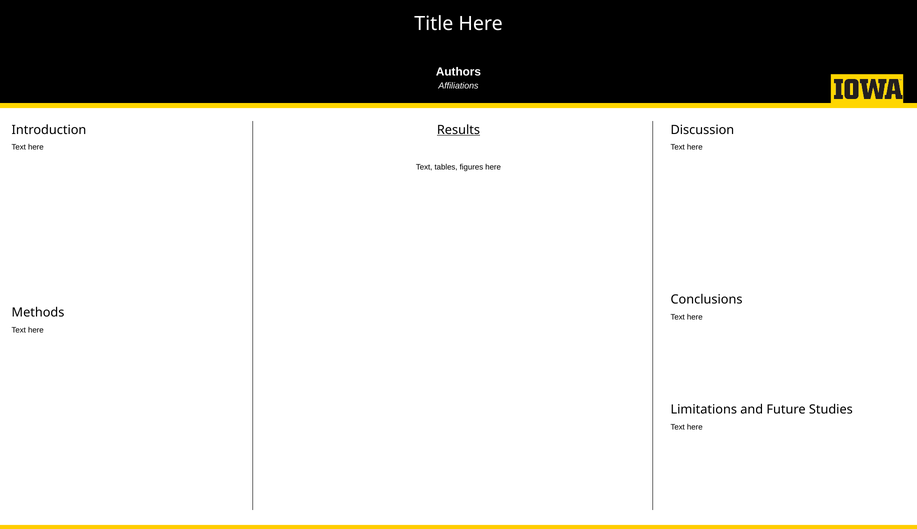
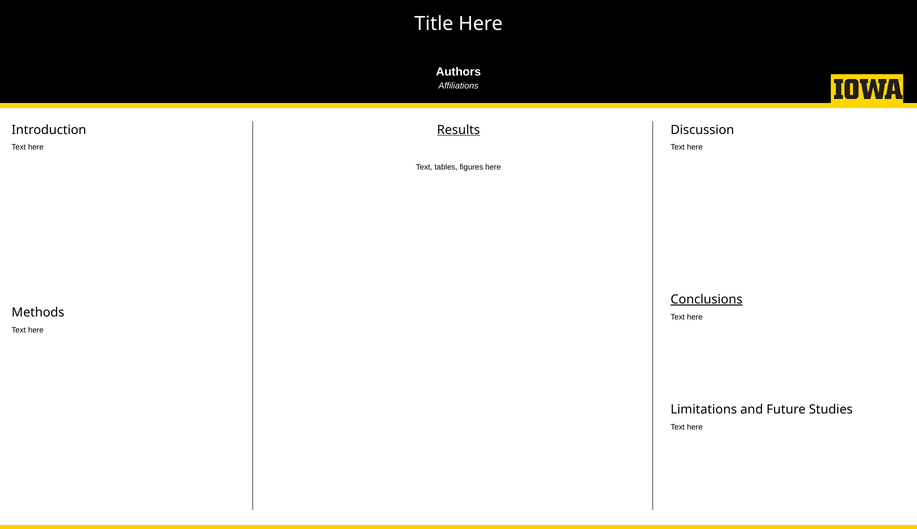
Conclusions underline: none -> present
